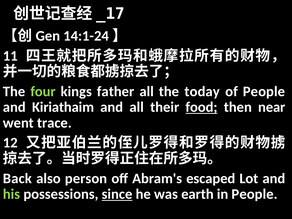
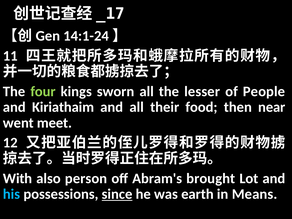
father: father -> sworn
today: today -> lesser
food underline: present -> none
trace: trace -> meet
Back: Back -> With
escaped: escaped -> brought
his colour: light green -> light blue
in People: People -> Means
